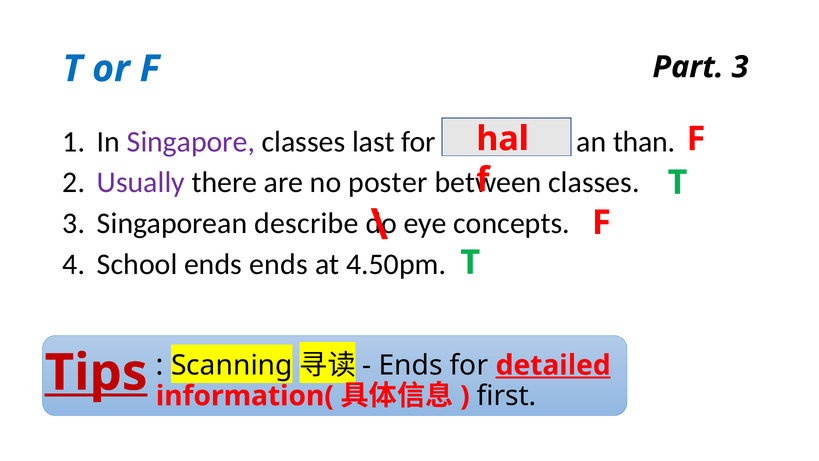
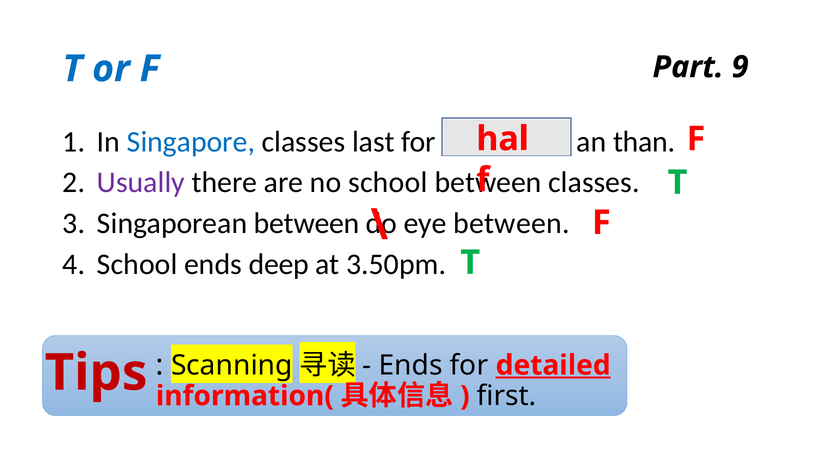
Part 3: 3 -> 9
Singapore colour: purple -> blue
no poster: poster -> school
Singaporean describe: describe -> between
eye concepts: concepts -> between
ends ends: ends -> deep
4.50pm: 4.50pm -> 3.50pm
Tips underline: present -> none
